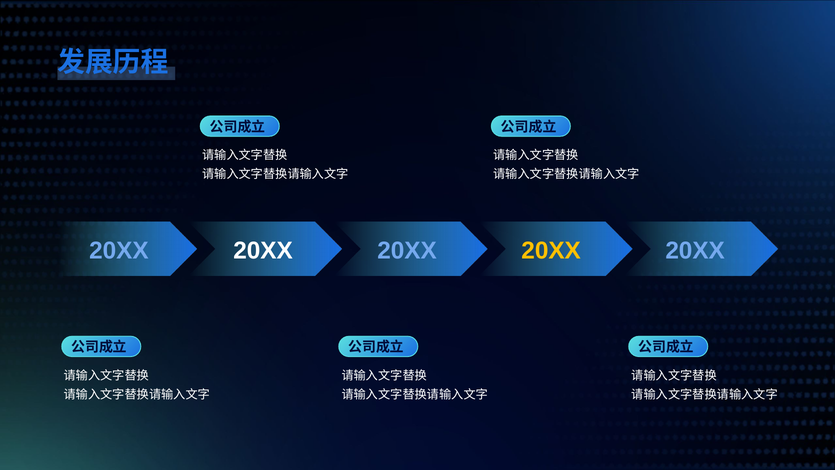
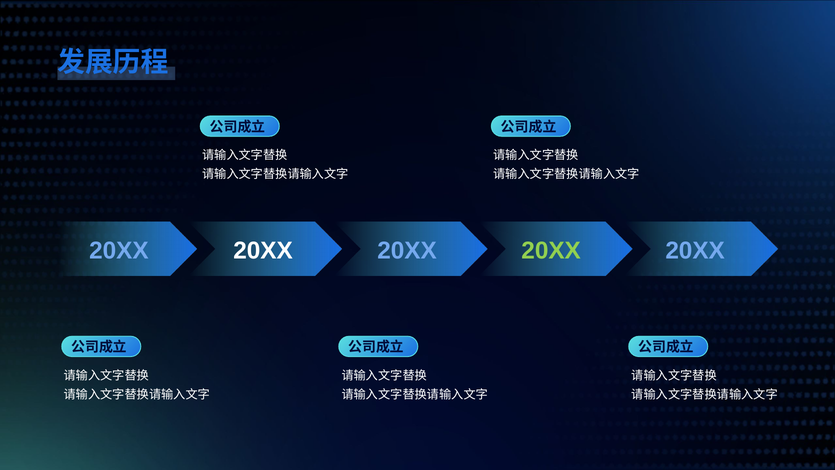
20XX at (551, 251) colour: yellow -> light green
